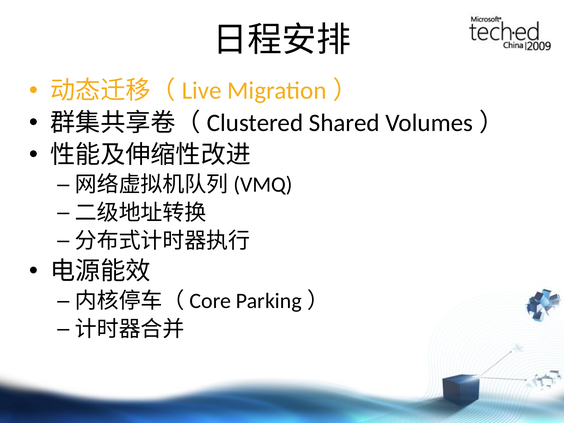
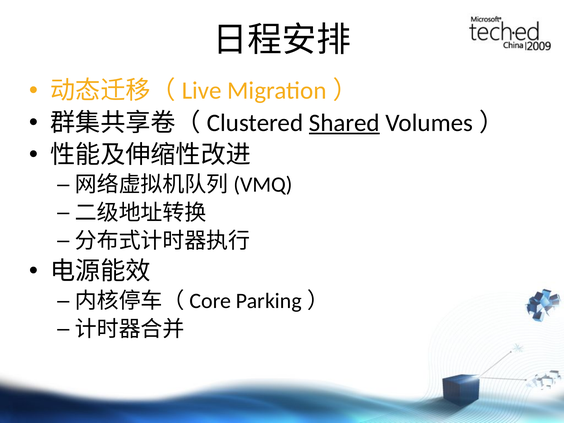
Shared underline: none -> present
